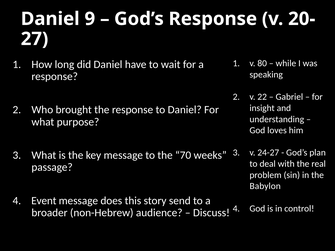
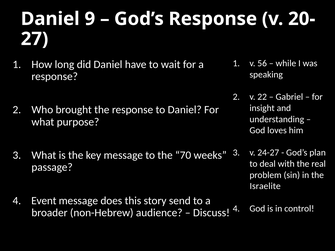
80: 80 -> 56
Babylon: Babylon -> Israelite
